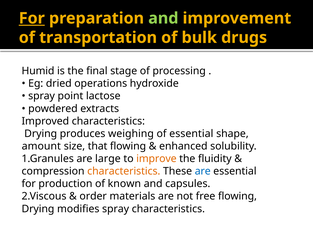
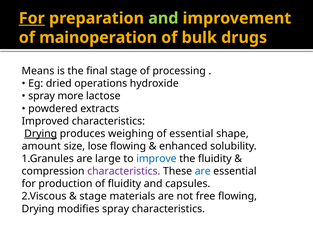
transportation: transportation -> mainoperation
Humid: Humid -> Means
point: point -> more
Drying at (41, 133) underline: none -> present
that: that -> lose
improve colour: orange -> blue
characteristics at (124, 171) colour: orange -> purple
of known: known -> fluidity
order at (93, 196): order -> stage
